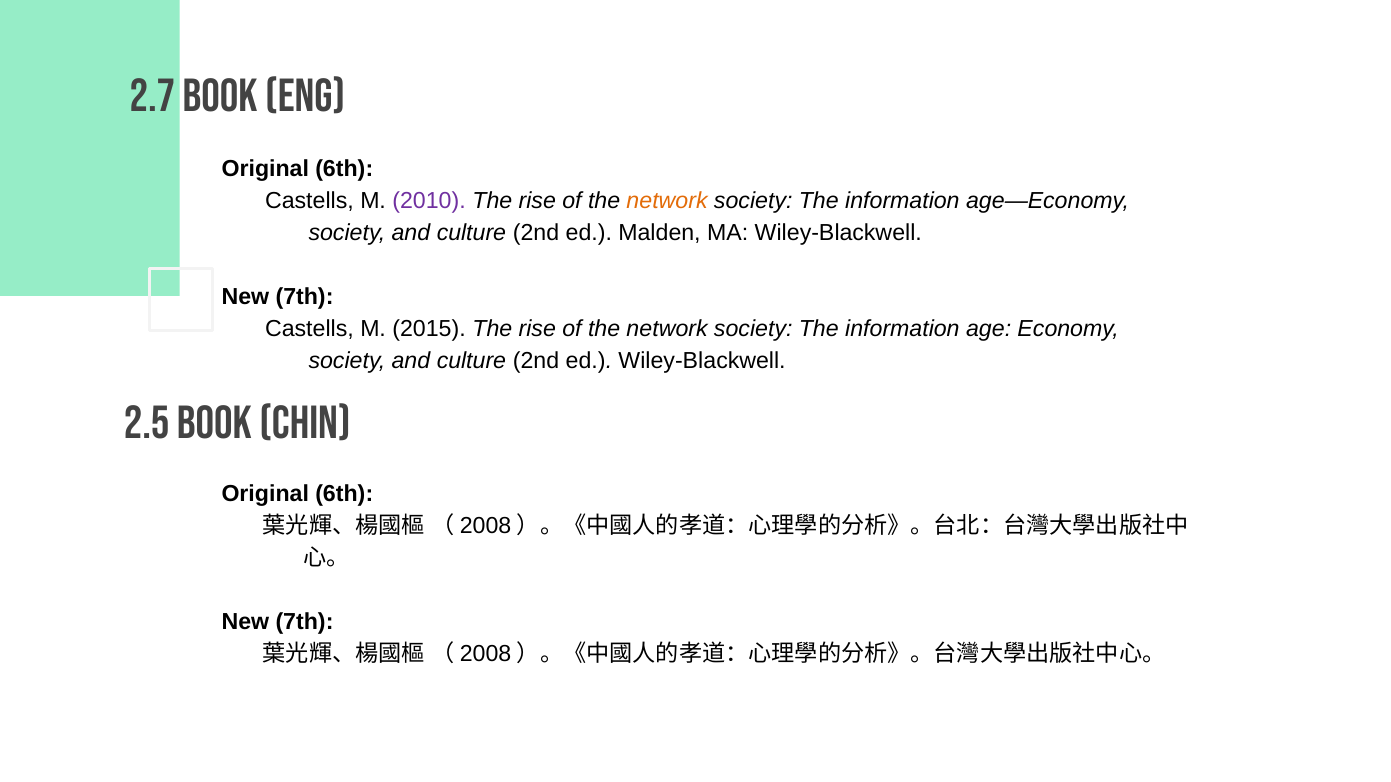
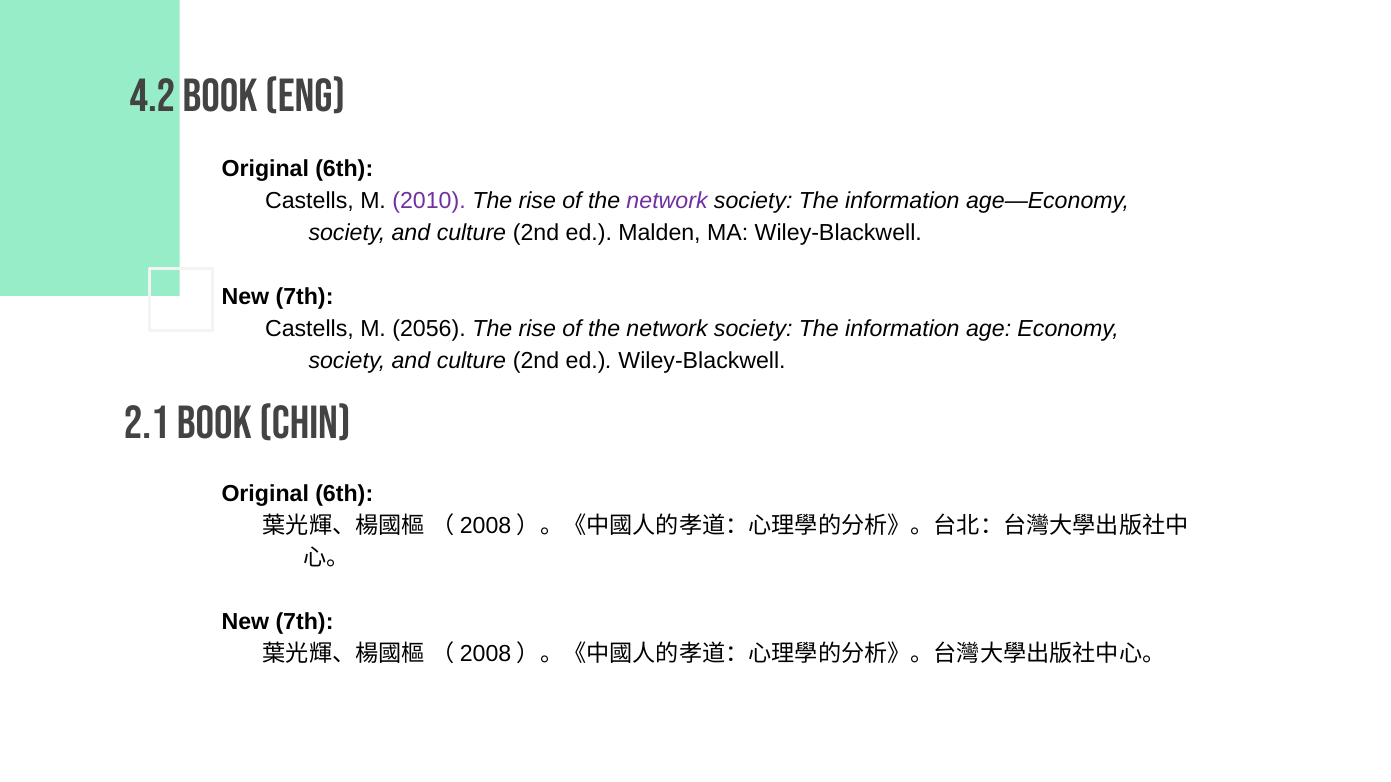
2.7: 2.7 -> 4.2
network at (667, 201) colour: orange -> purple
2015: 2015 -> 2056
2.5: 2.5 -> 2.1
